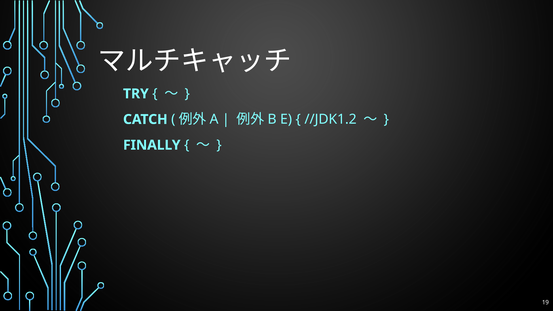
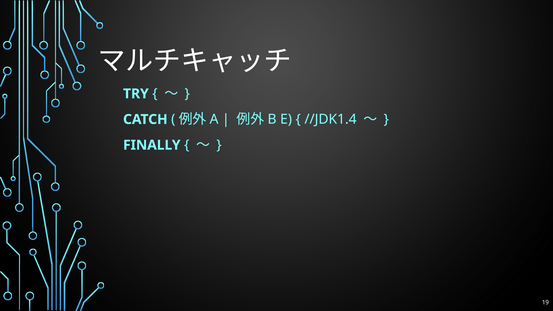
//JDK1.2: //JDK1.2 -> //JDK1.4
